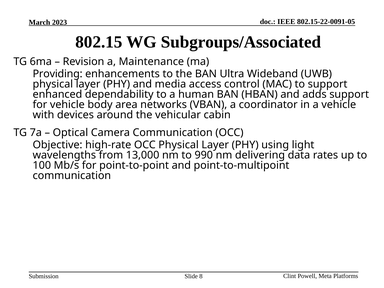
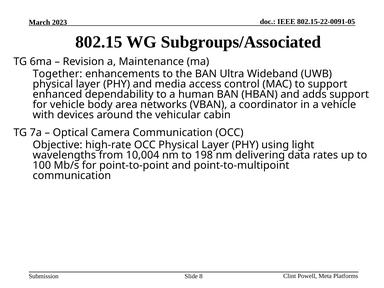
Providing: Providing -> Together
13,000: 13,000 -> 10,004
990: 990 -> 198
